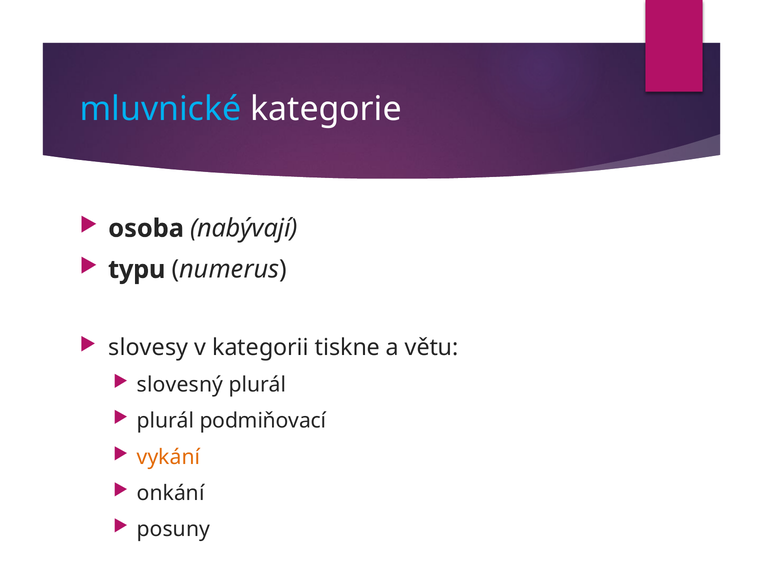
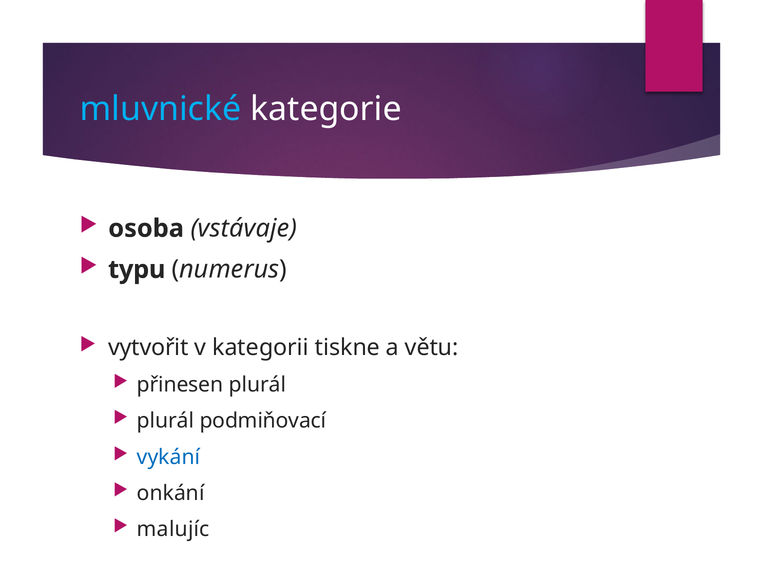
nabývají: nabývají -> vstávaje
slovesy: slovesy -> vytvořit
slovesný: slovesný -> přinesen
vykání colour: orange -> blue
posuny: posuny -> malujíc
